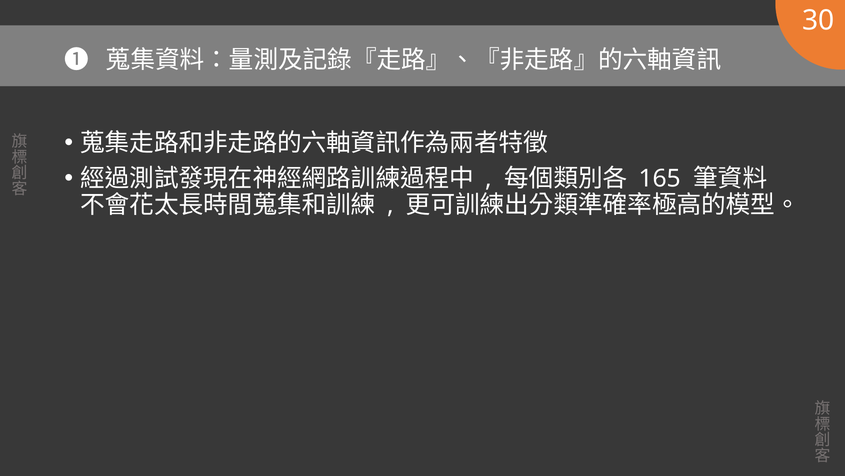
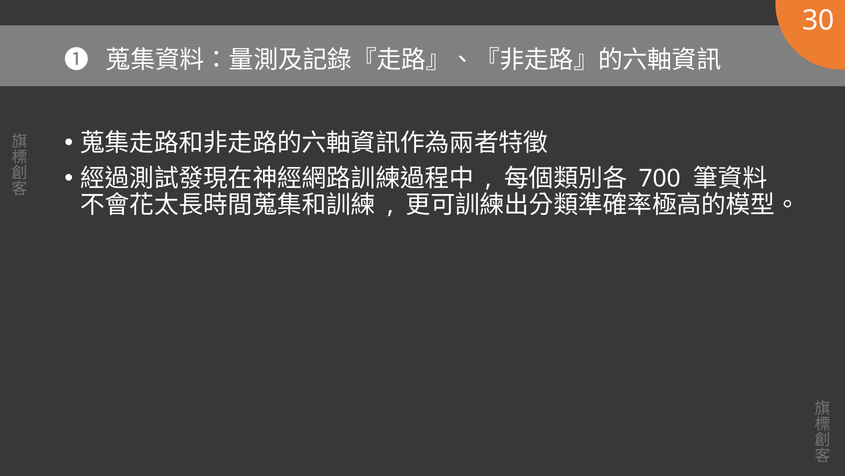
165: 165 -> 700
